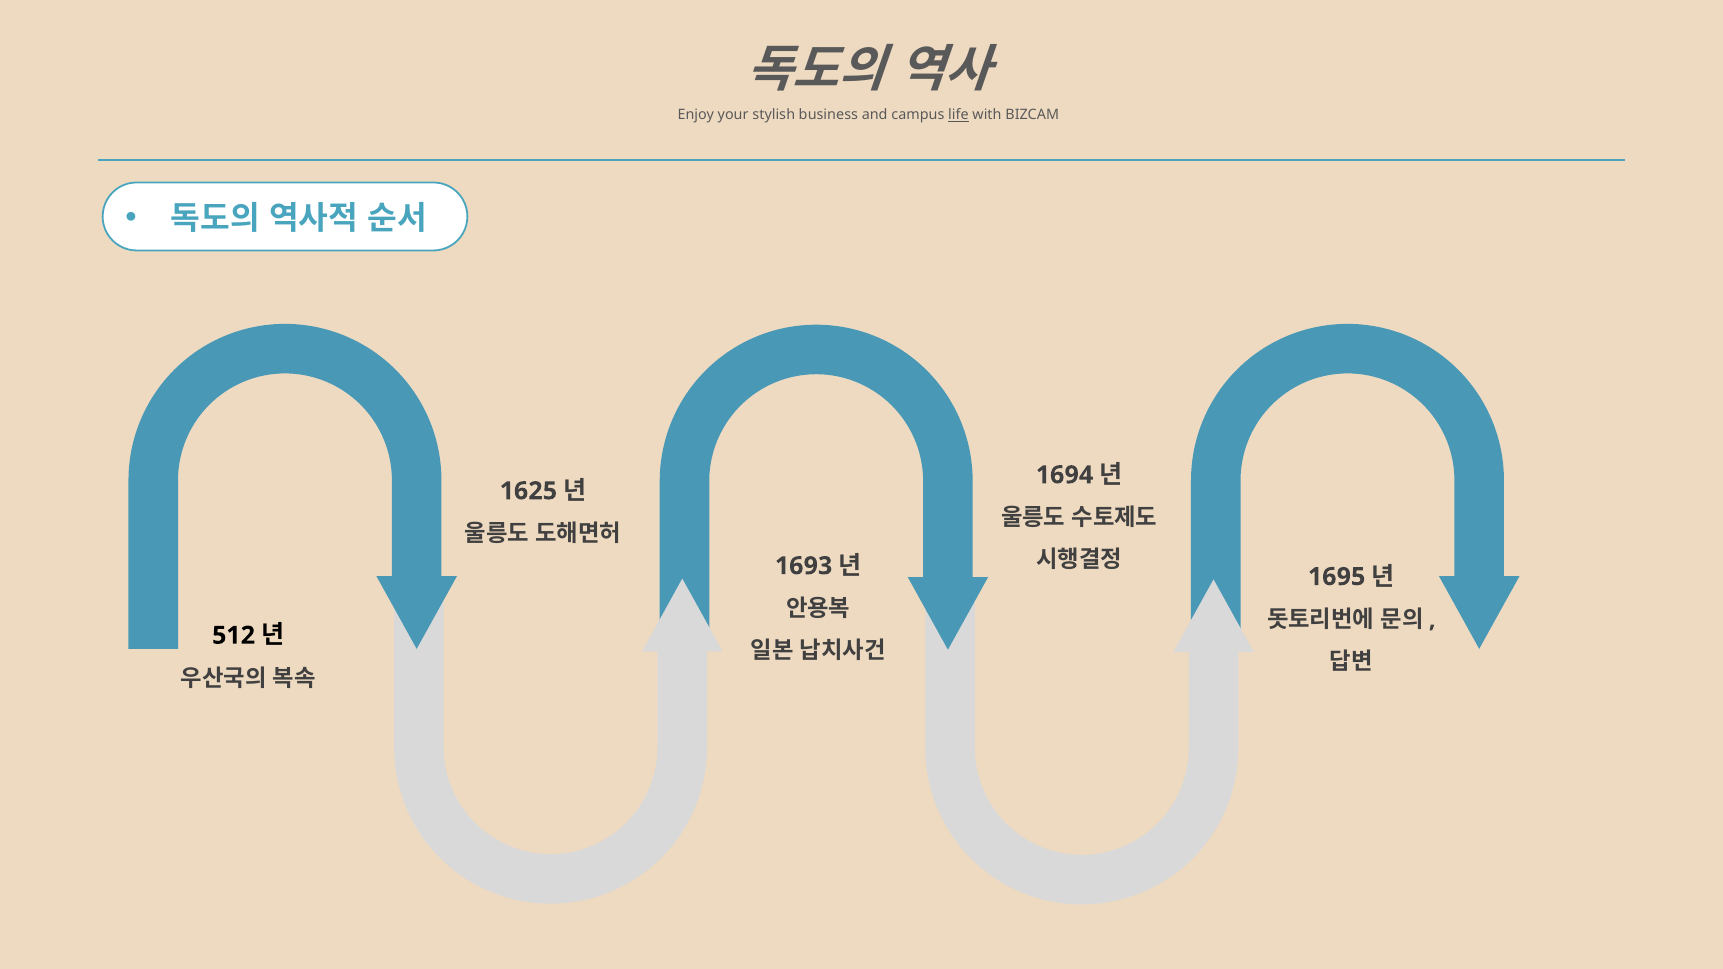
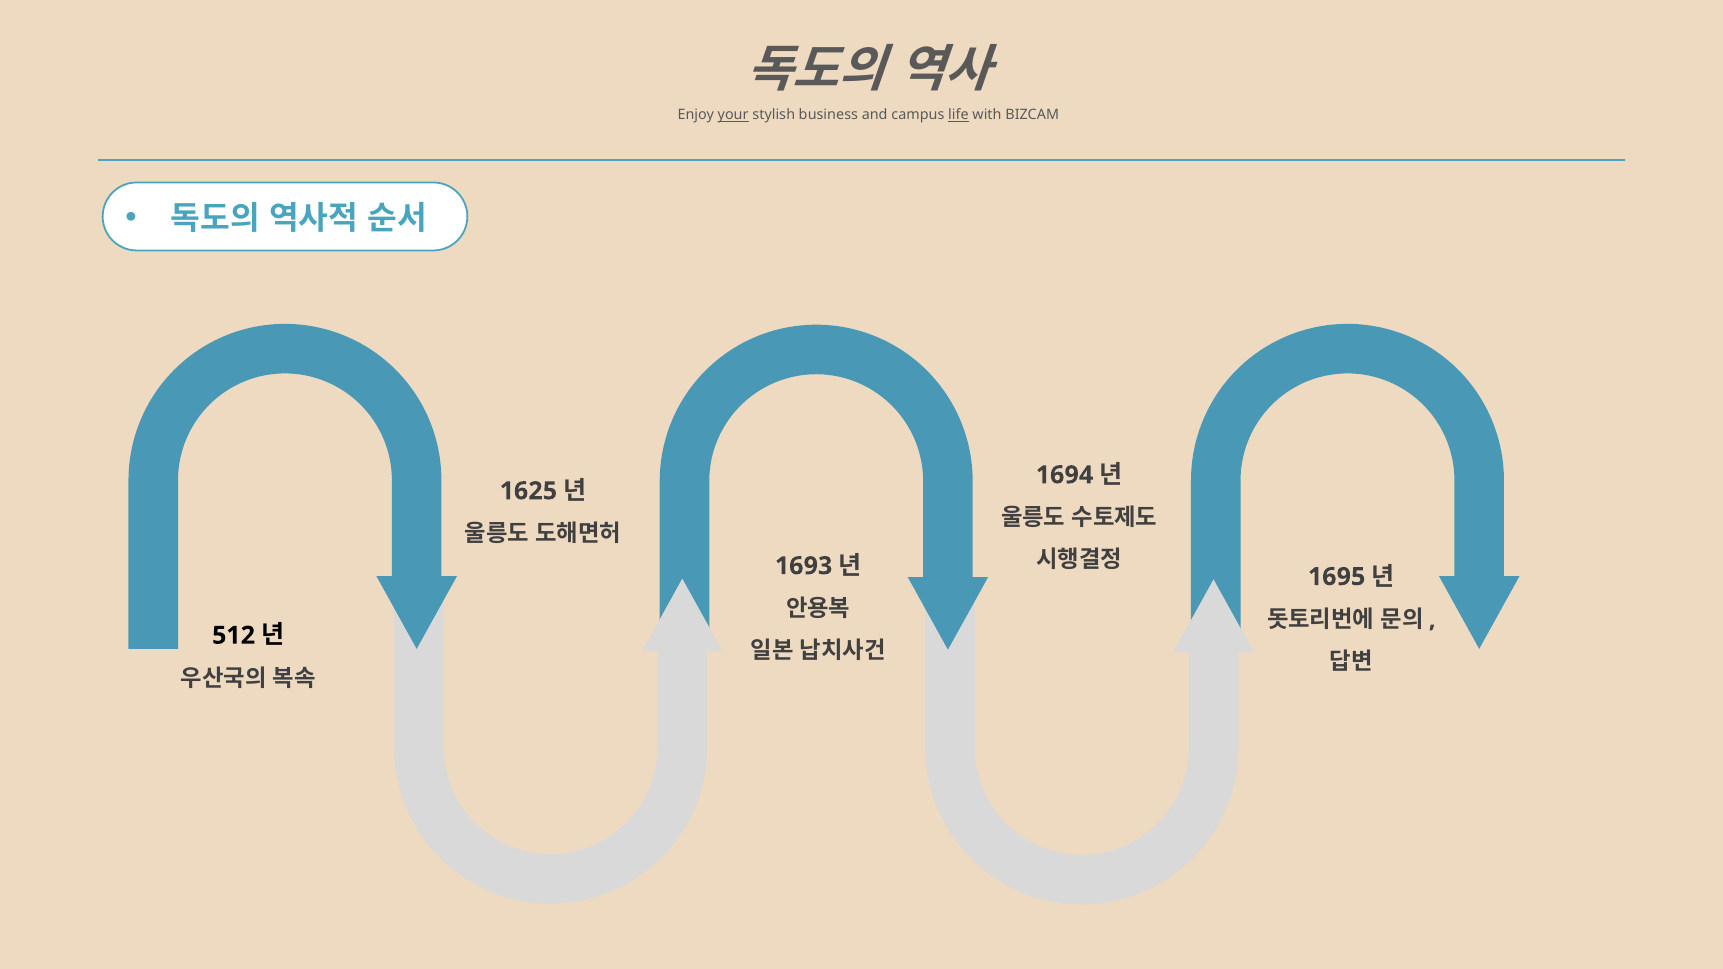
your underline: none -> present
